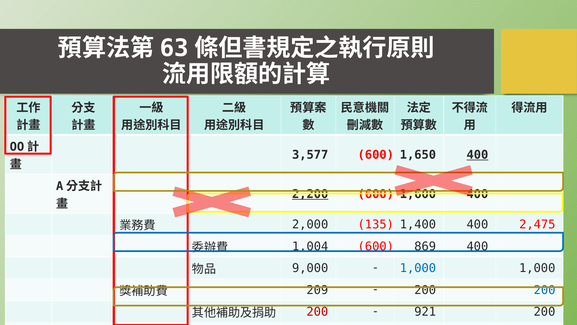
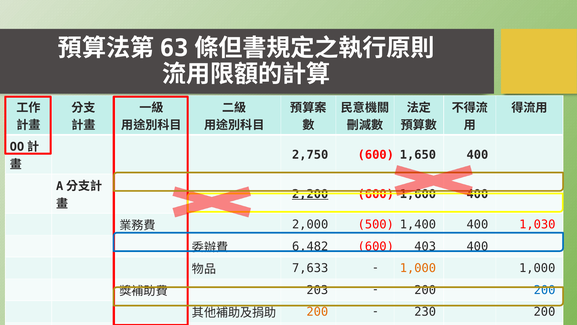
3,577: 3,577 -> 2,750
400 at (477, 155) underline: present -> none
135: 135 -> 500
2,475: 2,475 -> 1,030
1,004: 1,004 -> 6,482
869: 869 -> 403
9,000: 9,000 -> 7,633
1,000 at (418, 268) colour: blue -> orange
209: 209 -> 203
200 at (317, 312) colour: red -> orange
921: 921 -> 230
